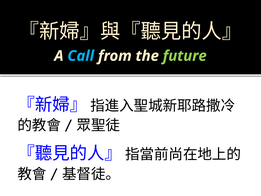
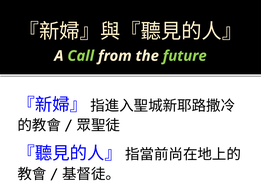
Call colour: light blue -> light green
